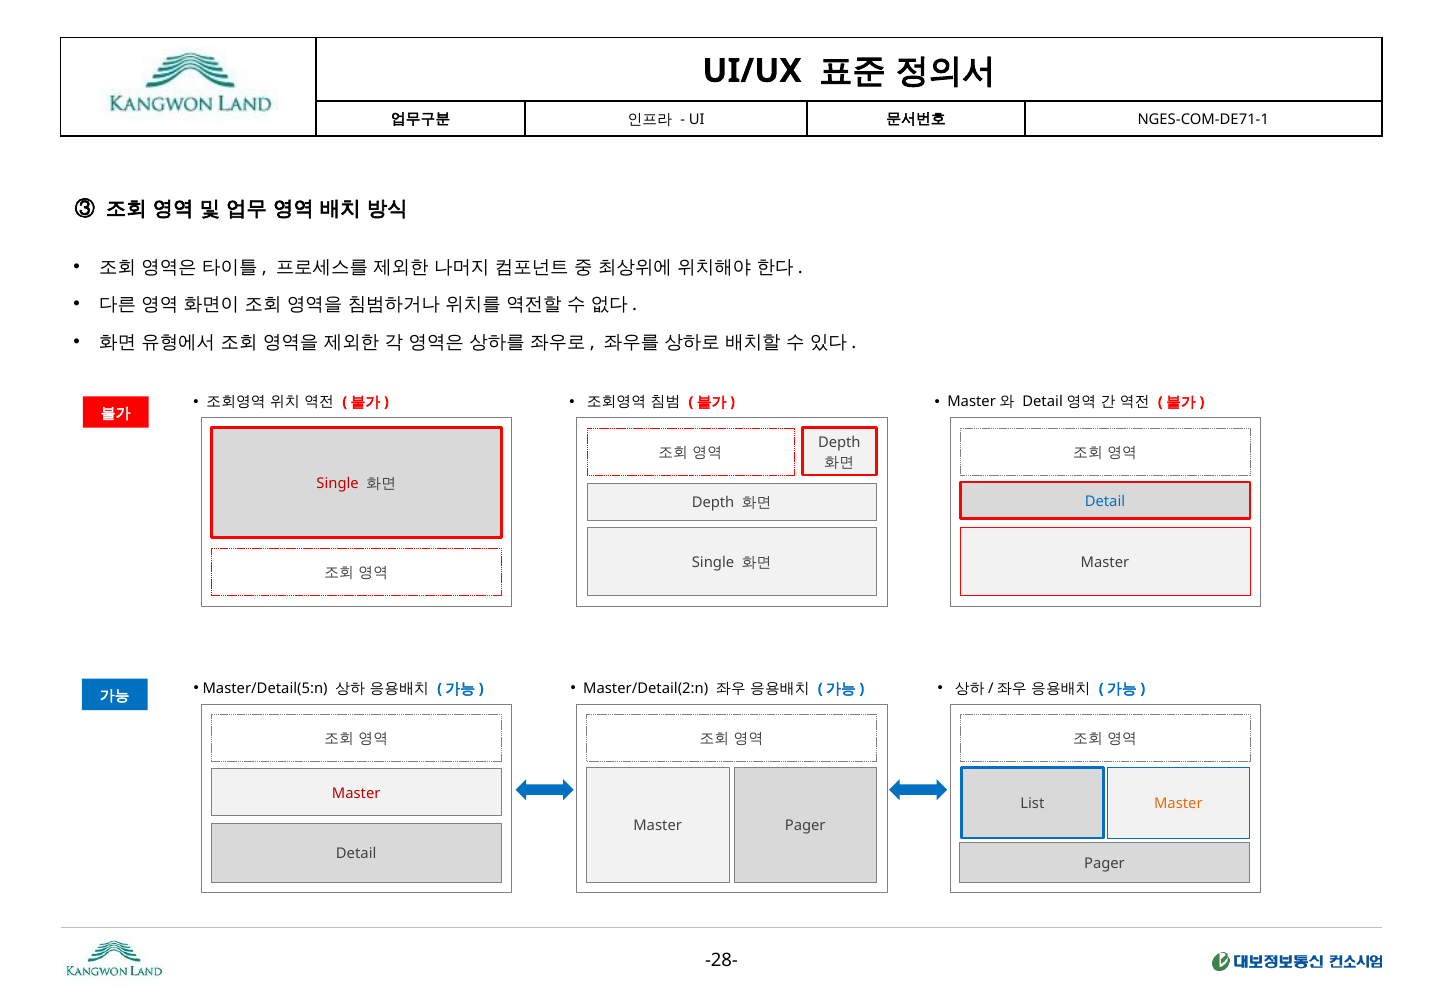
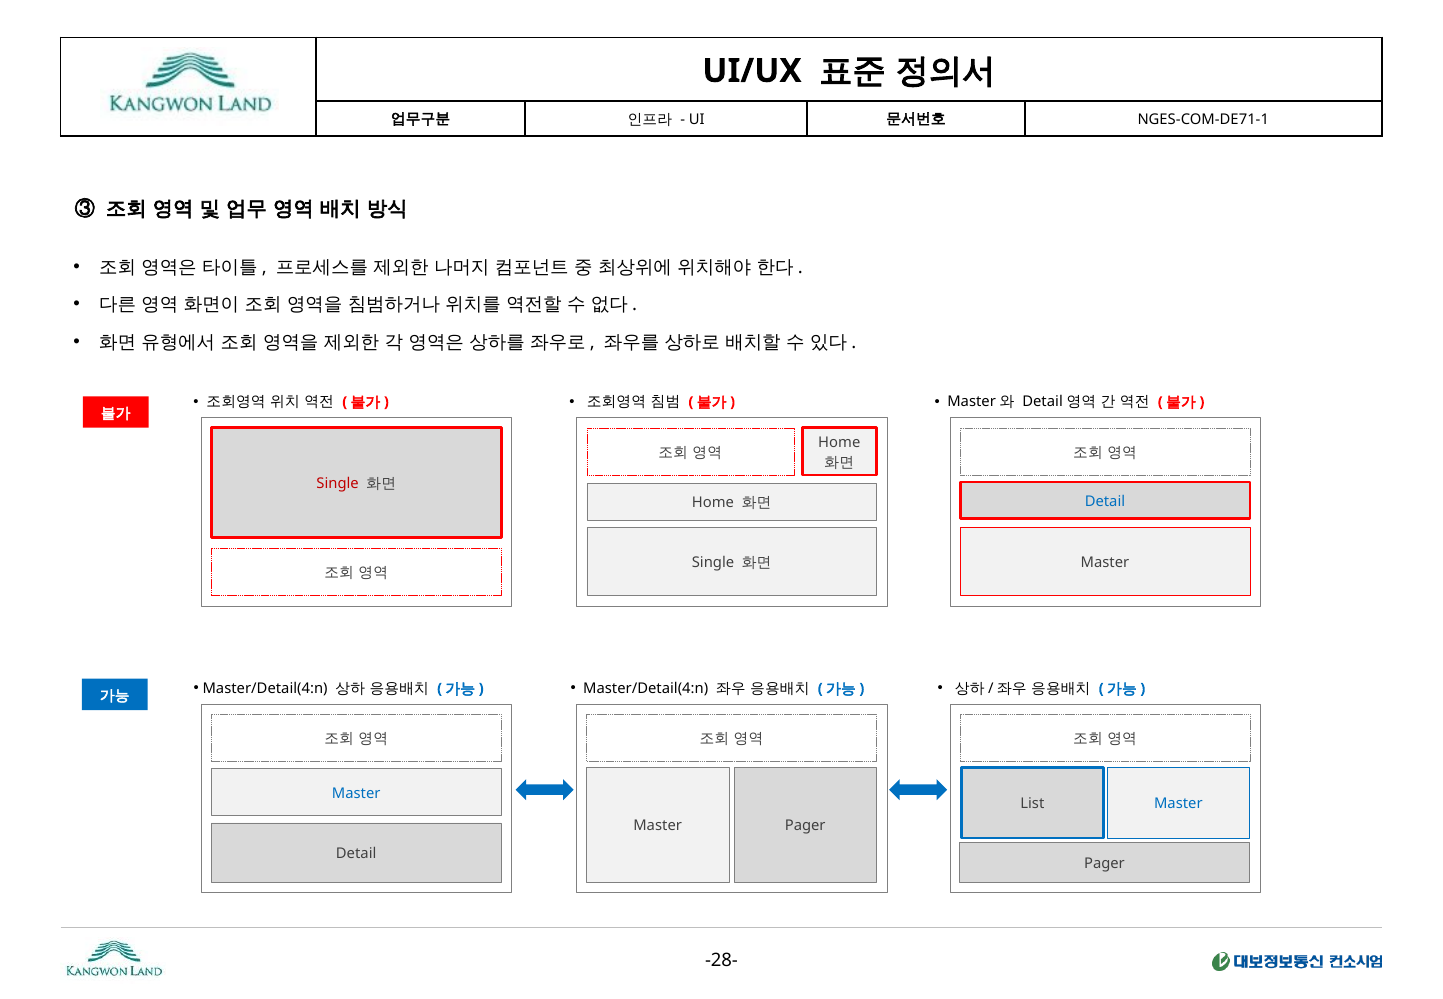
Depth at (839, 442): Depth -> Home
Depth at (713, 503): Depth -> Home
Master/Detail(5:n at (265, 689): Master/Detail(5:n -> Master/Detail(4:n
Master/Detail(2:n at (646, 689): Master/Detail(2:n -> Master/Detail(4:n
Master at (356, 793) colour: red -> blue
Master at (1178, 804) colour: orange -> blue
